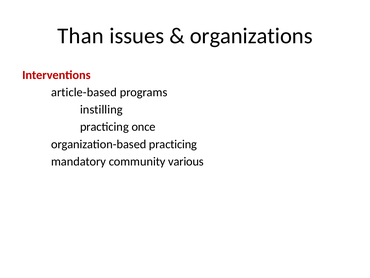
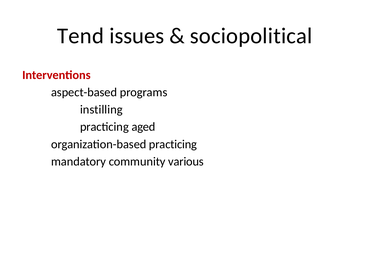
Than: Than -> Tend
organizations: organizations -> sociopolitical
article-based: article-based -> aspect-based
once: once -> aged
